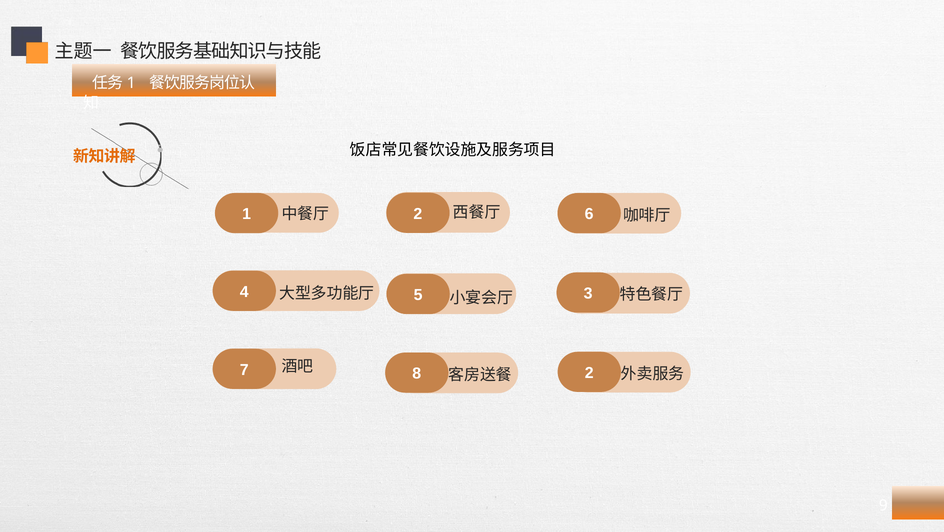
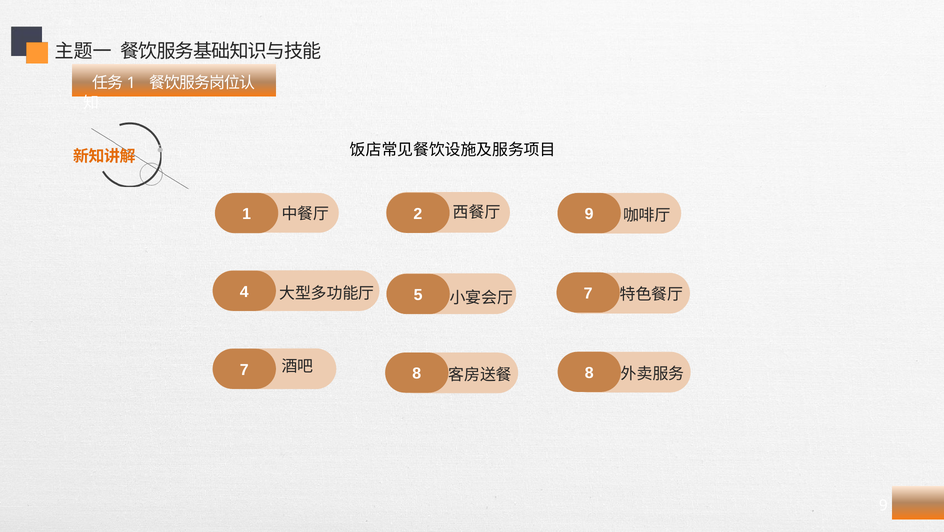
6 at (589, 214): 6 -> 9
3 at (588, 293): 3 -> 7
2 at (589, 373): 2 -> 8
